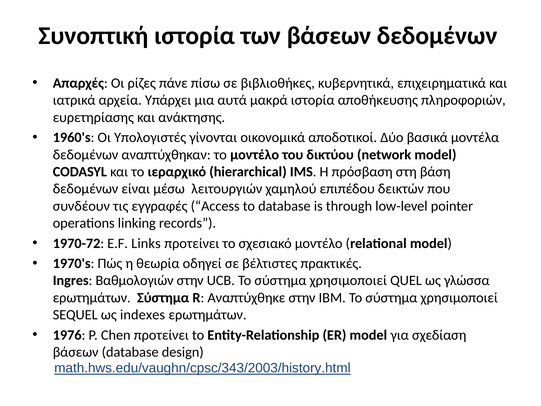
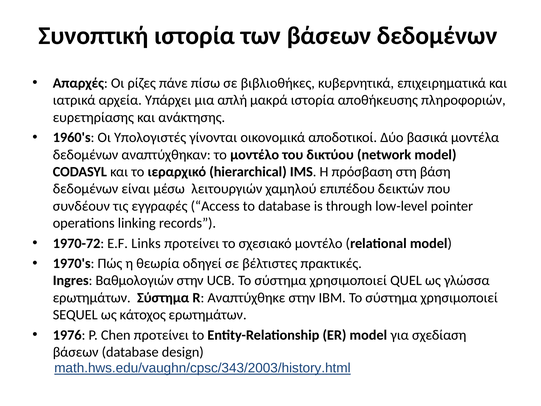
αυτά: αυτά -> απλή
indexes: indexes -> κάτοχος
